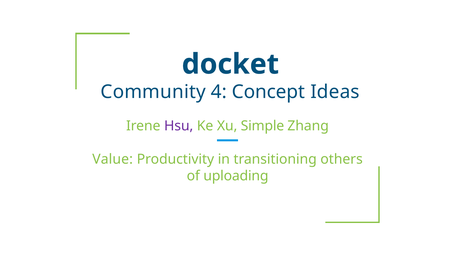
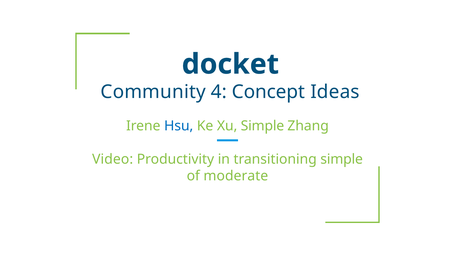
Hsu colour: purple -> blue
Value: Value -> Video
transitioning others: others -> simple
uploading: uploading -> moderate
